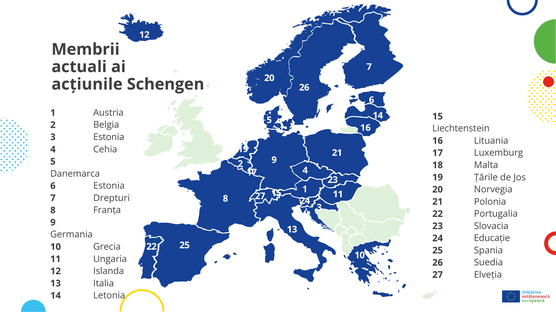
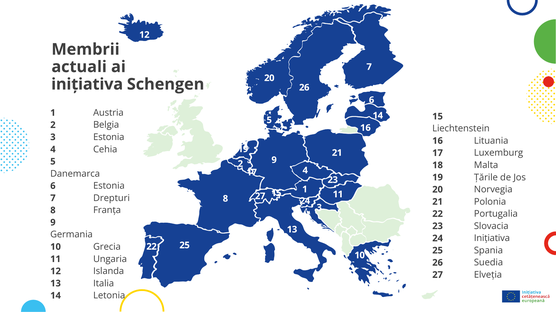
acțiunile at (87, 84): acțiunile -> inițiativa
24 Educație: Educație -> Inițiativa
